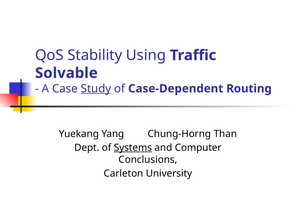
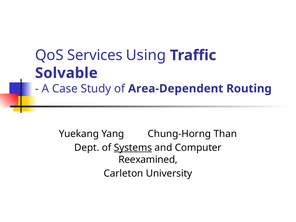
Stability: Stability -> Services
Study underline: present -> none
Case-Dependent: Case-Dependent -> Area-Dependent
Conclusions: Conclusions -> Reexamined
